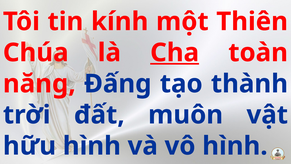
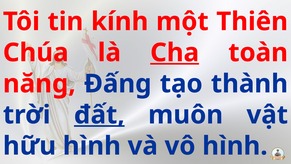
đất underline: none -> present
